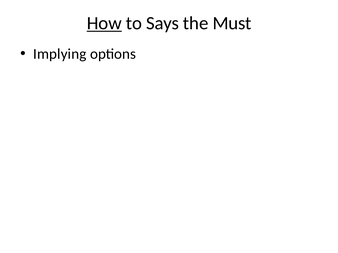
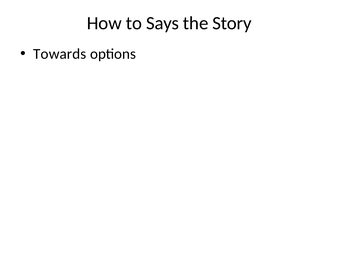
How underline: present -> none
Must: Must -> Story
Implying: Implying -> Towards
